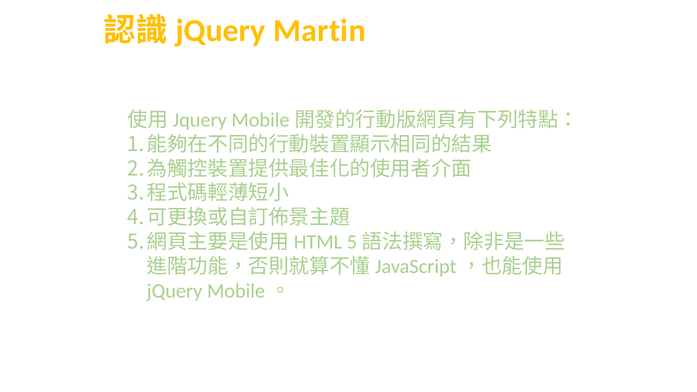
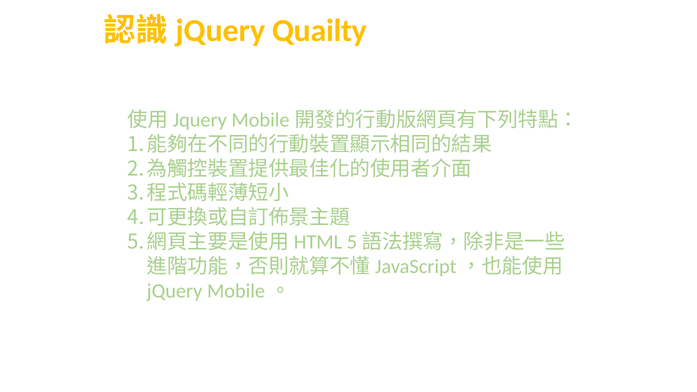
Martin: Martin -> Quailty
